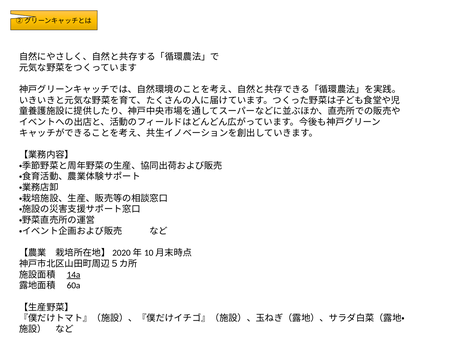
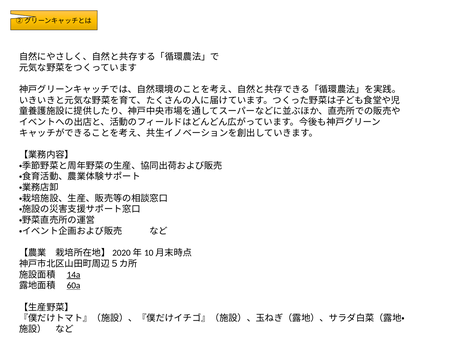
60a underline: none -> present
